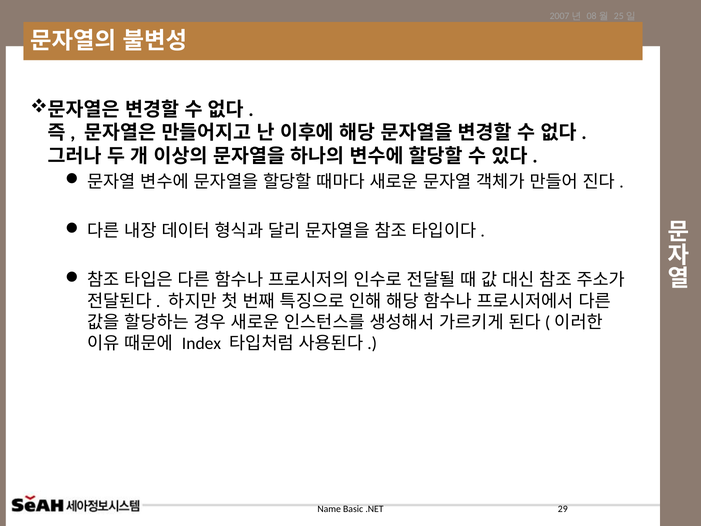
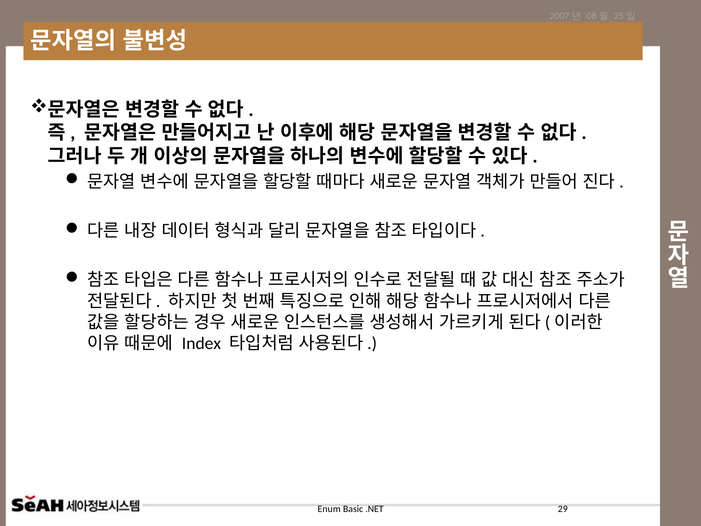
Name: Name -> Enum
